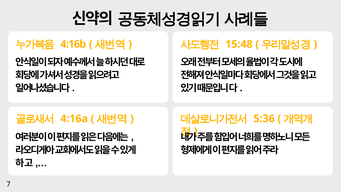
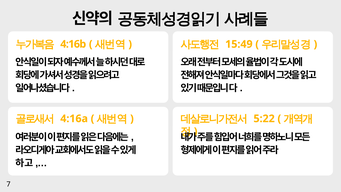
15:48: 15:48 -> 15:49
5:36: 5:36 -> 5:22
